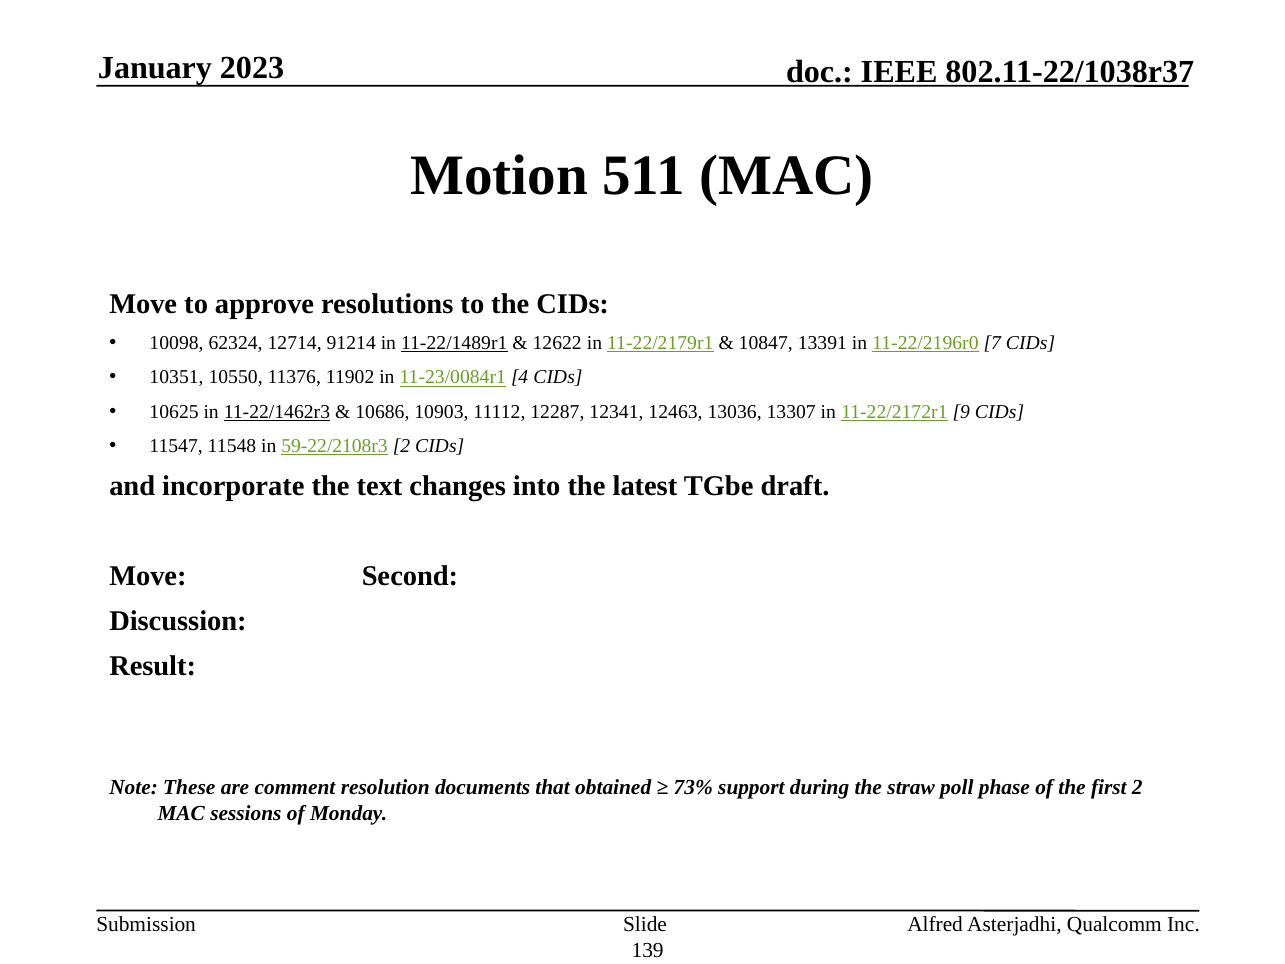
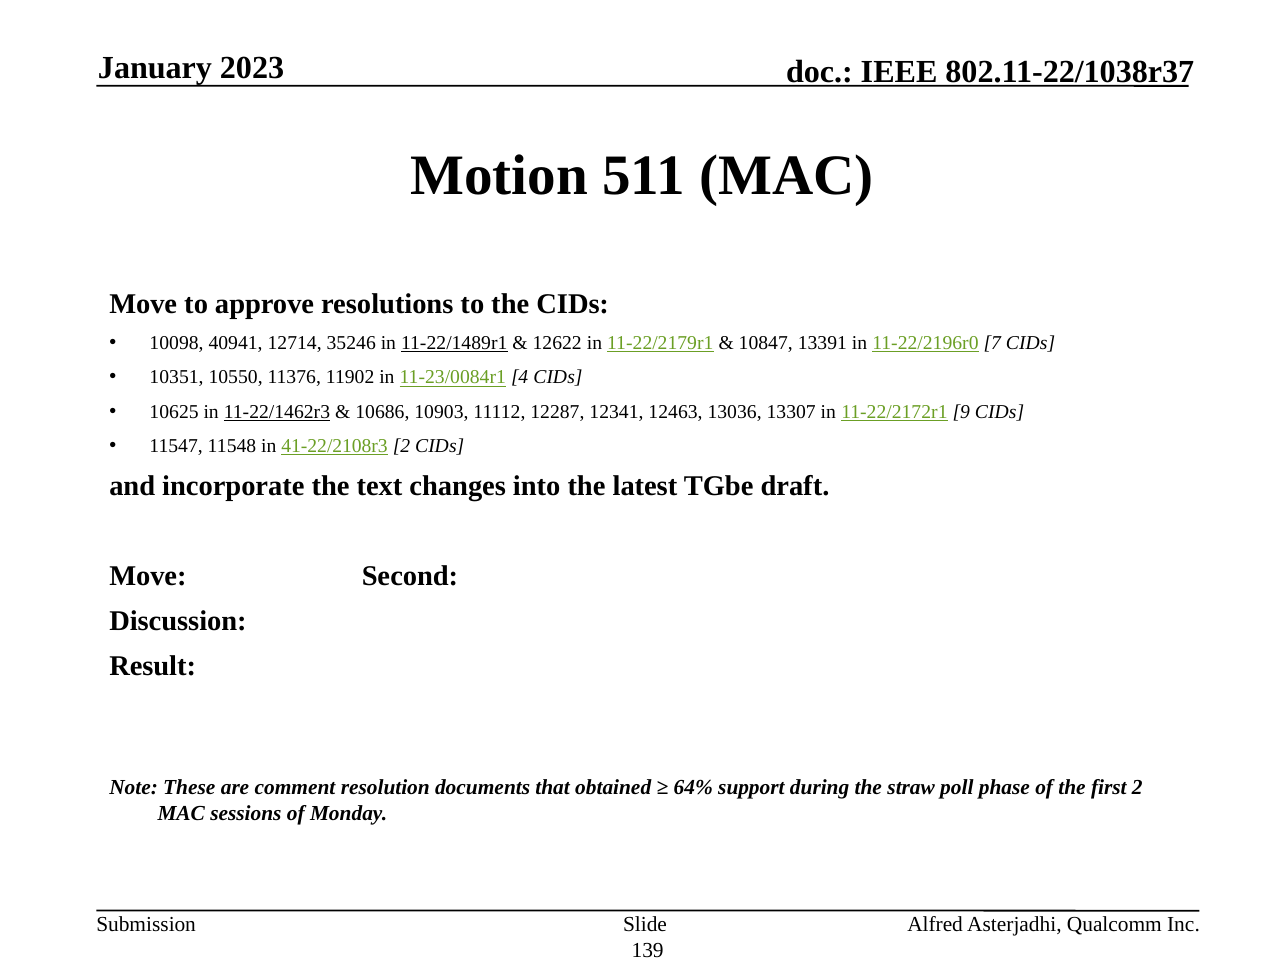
62324: 62324 -> 40941
91214: 91214 -> 35246
59-22/2108r3: 59-22/2108r3 -> 41-22/2108r3
73%: 73% -> 64%
